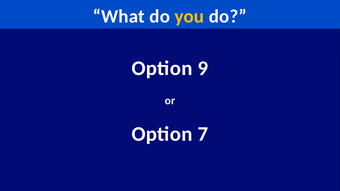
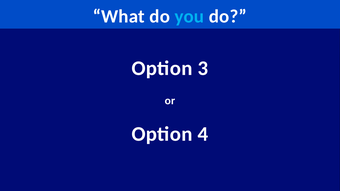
you colour: yellow -> light blue
9: 9 -> 3
7: 7 -> 4
